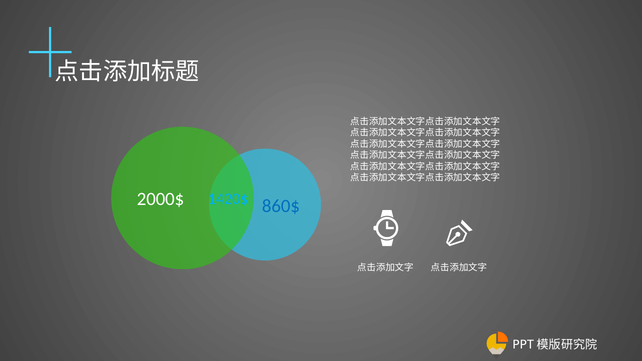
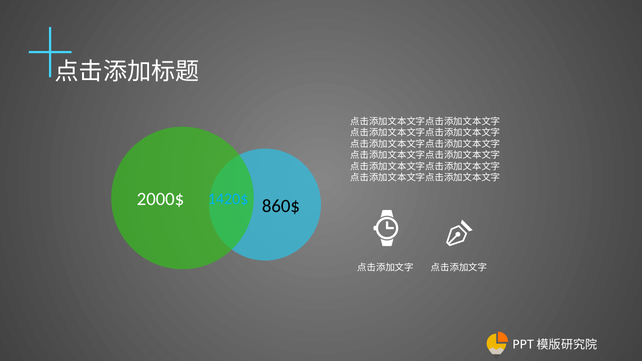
860$ colour: blue -> black
